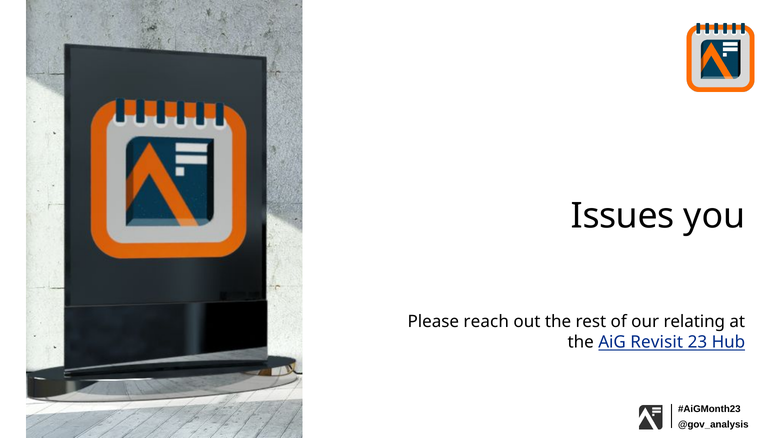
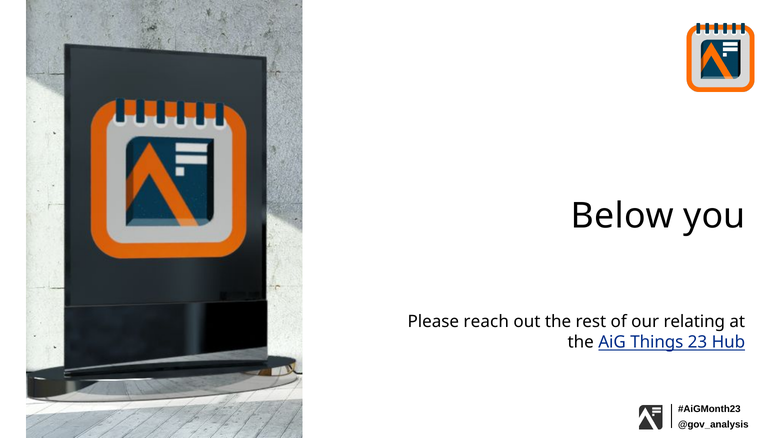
Issues: Issues -> Below
Revisit: Revisit -> Things
